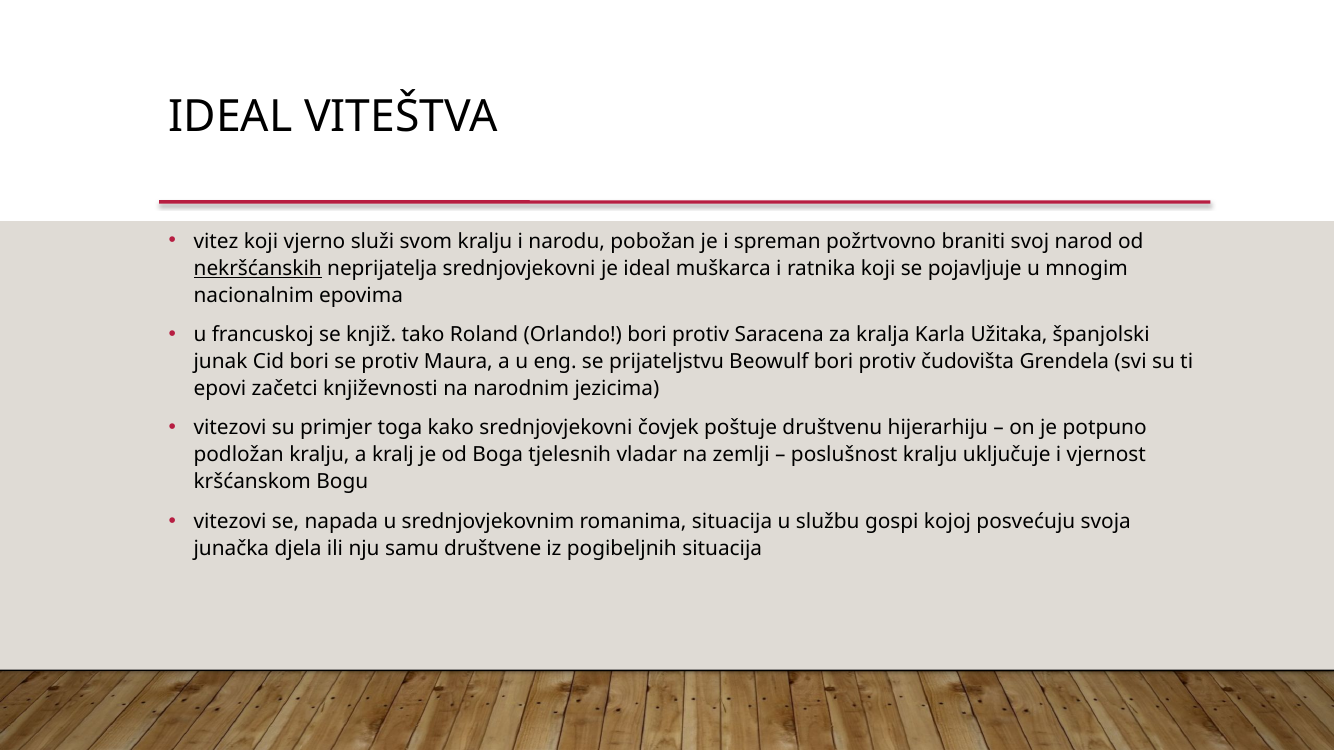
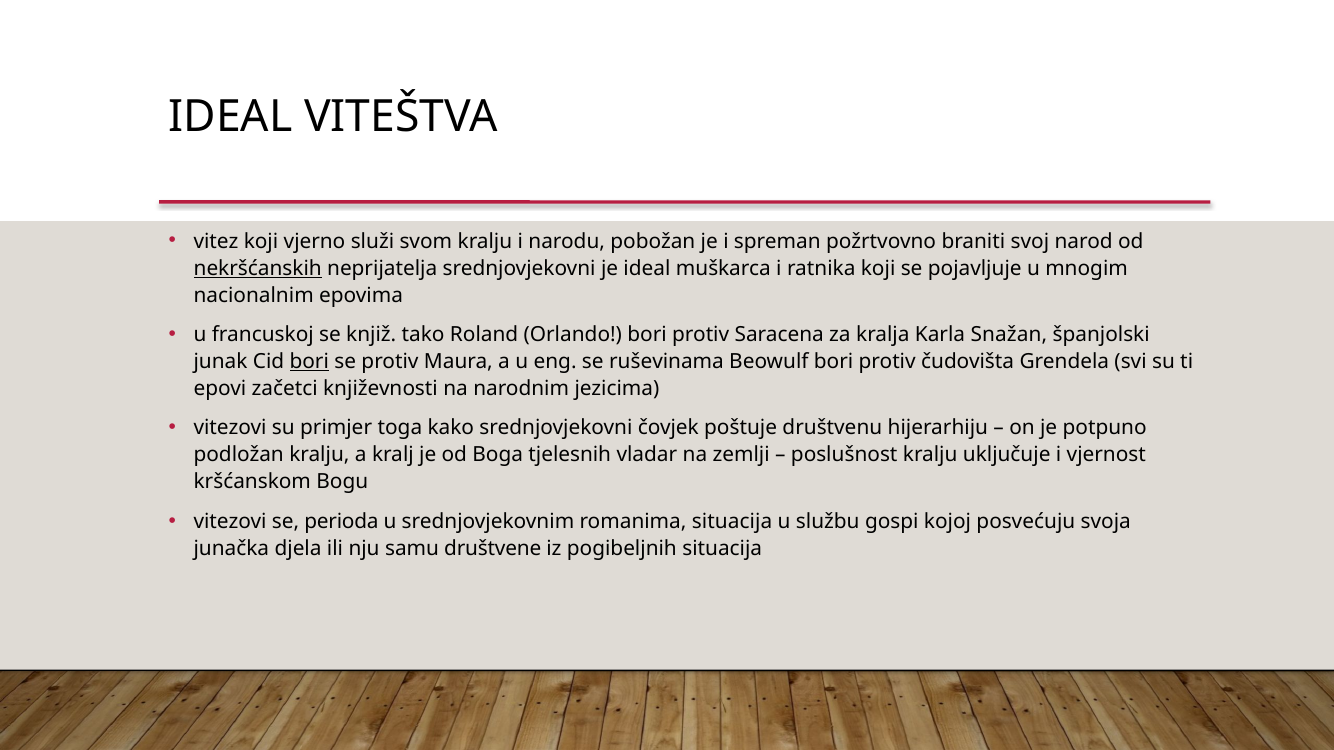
Užitaka: Užitaka -> Snažan
bori at (309, 362) underline: none -> present
prijateljstvu: prijateljstvu -> ruševinama
napada: napada -> perioda
